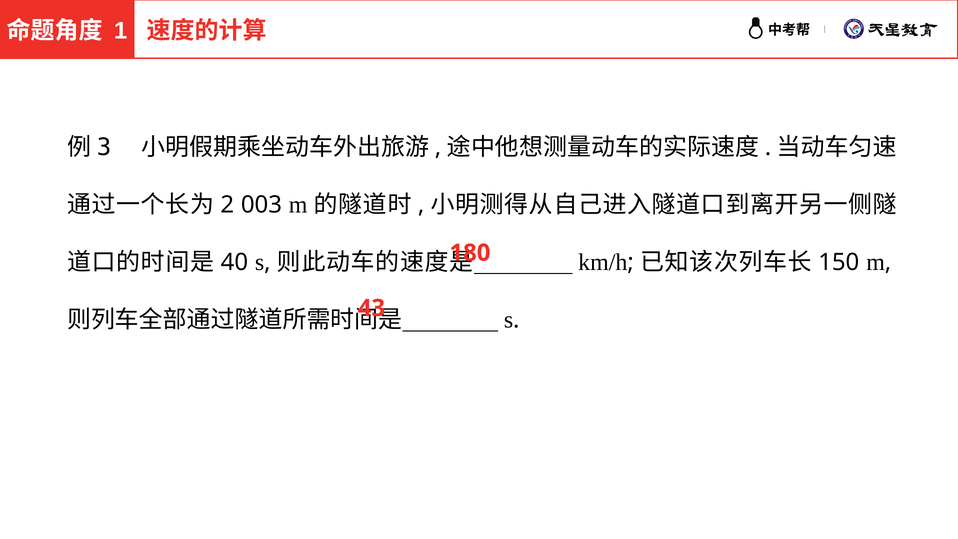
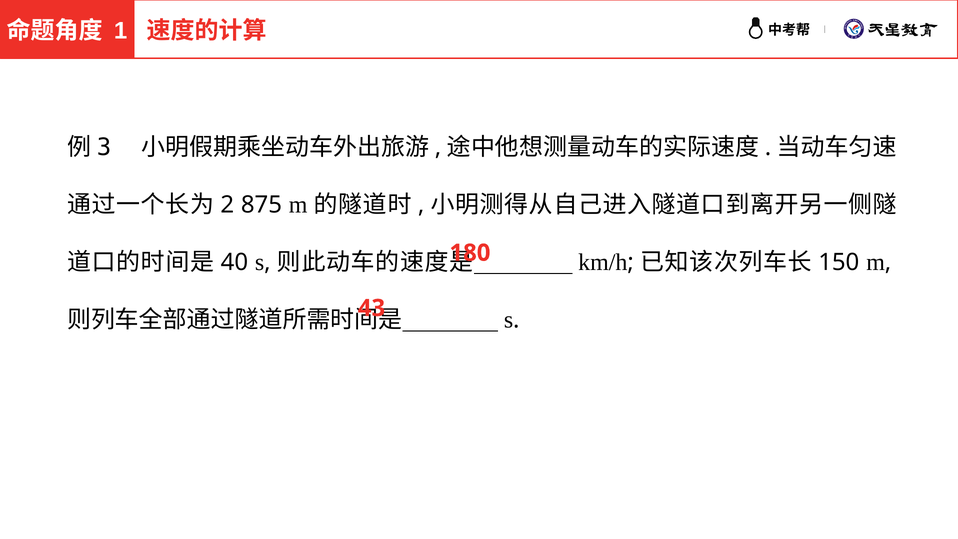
003: 003 -> 875
